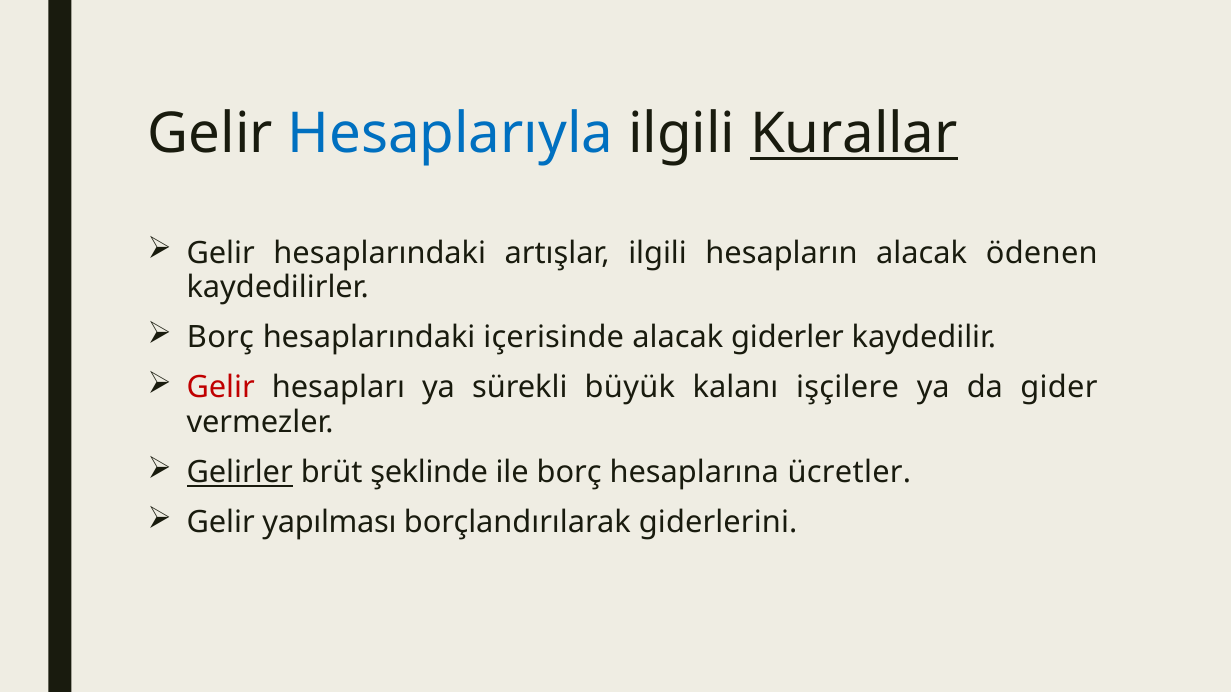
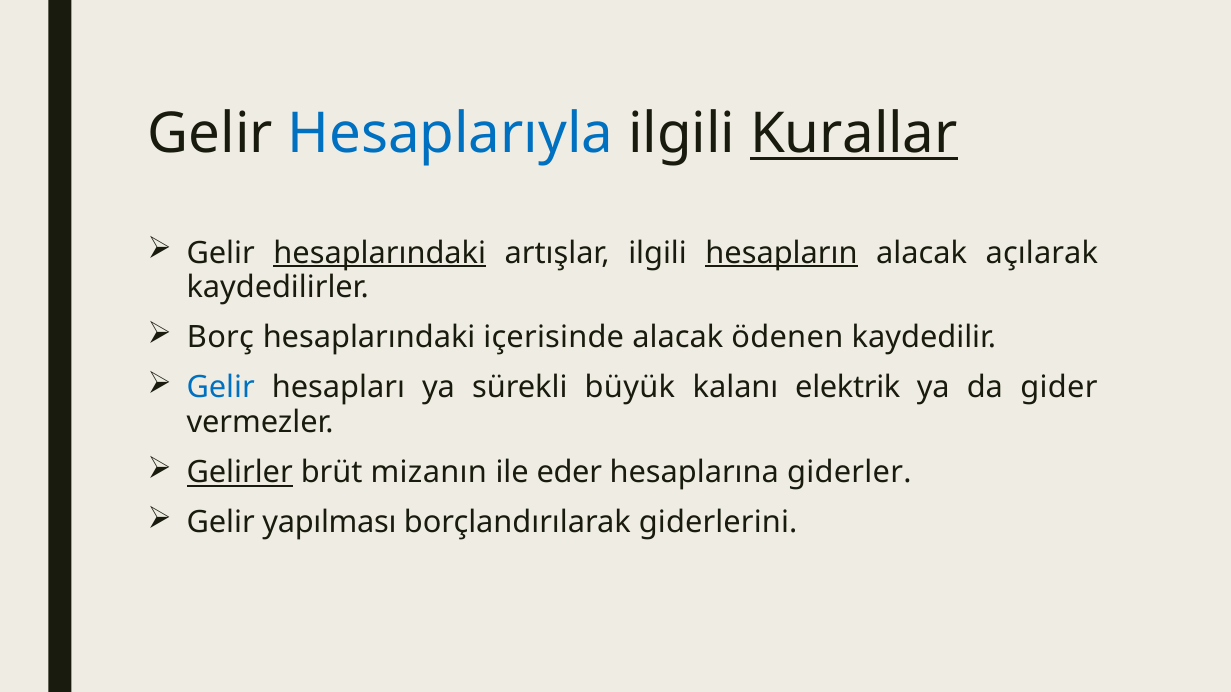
hesaplarındaki at (380, 253) underline: none -> present
hesapların underline: none -> present
ödenen: ödenen -> açılarak
giderler: giderler -> ödenen
Gelir at (221, 388) colour: red -> blue
işçilere: işçilere -> elektrik
şeklinde: şeklinde -> mizanın
ile borç: borç -> eder
ücretler: ücretler -> giderler
